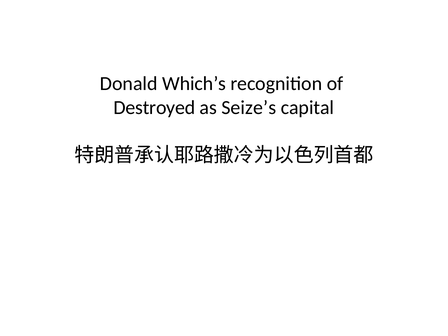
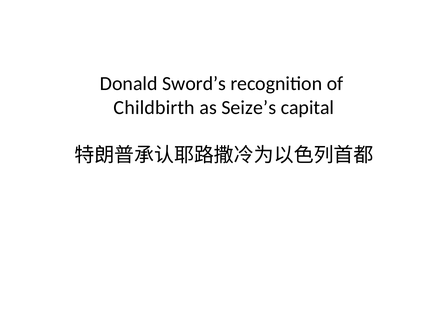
Which’s: Which’s -> Sword’s
Destroyed: Destroyed -> Childbirth
